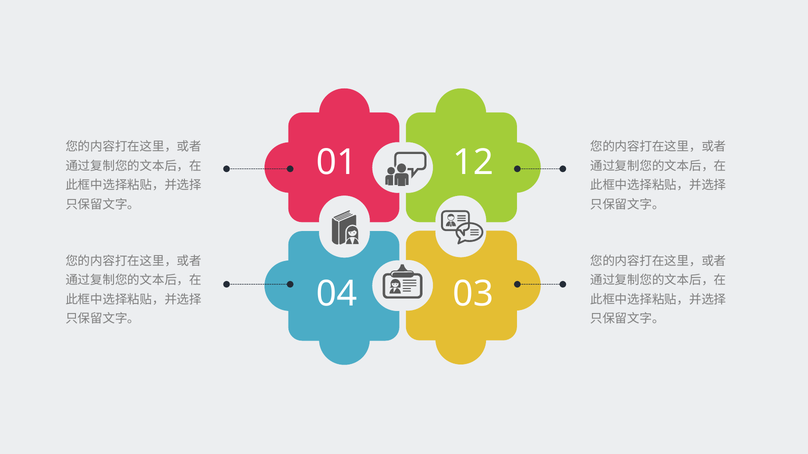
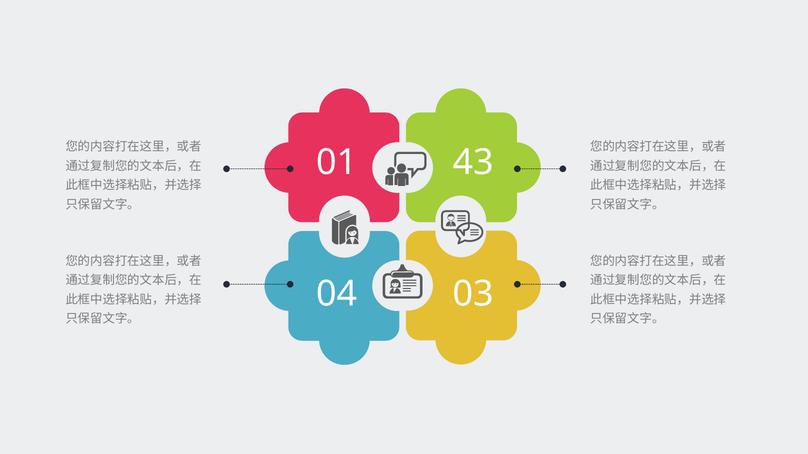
12: 12 -> 43
